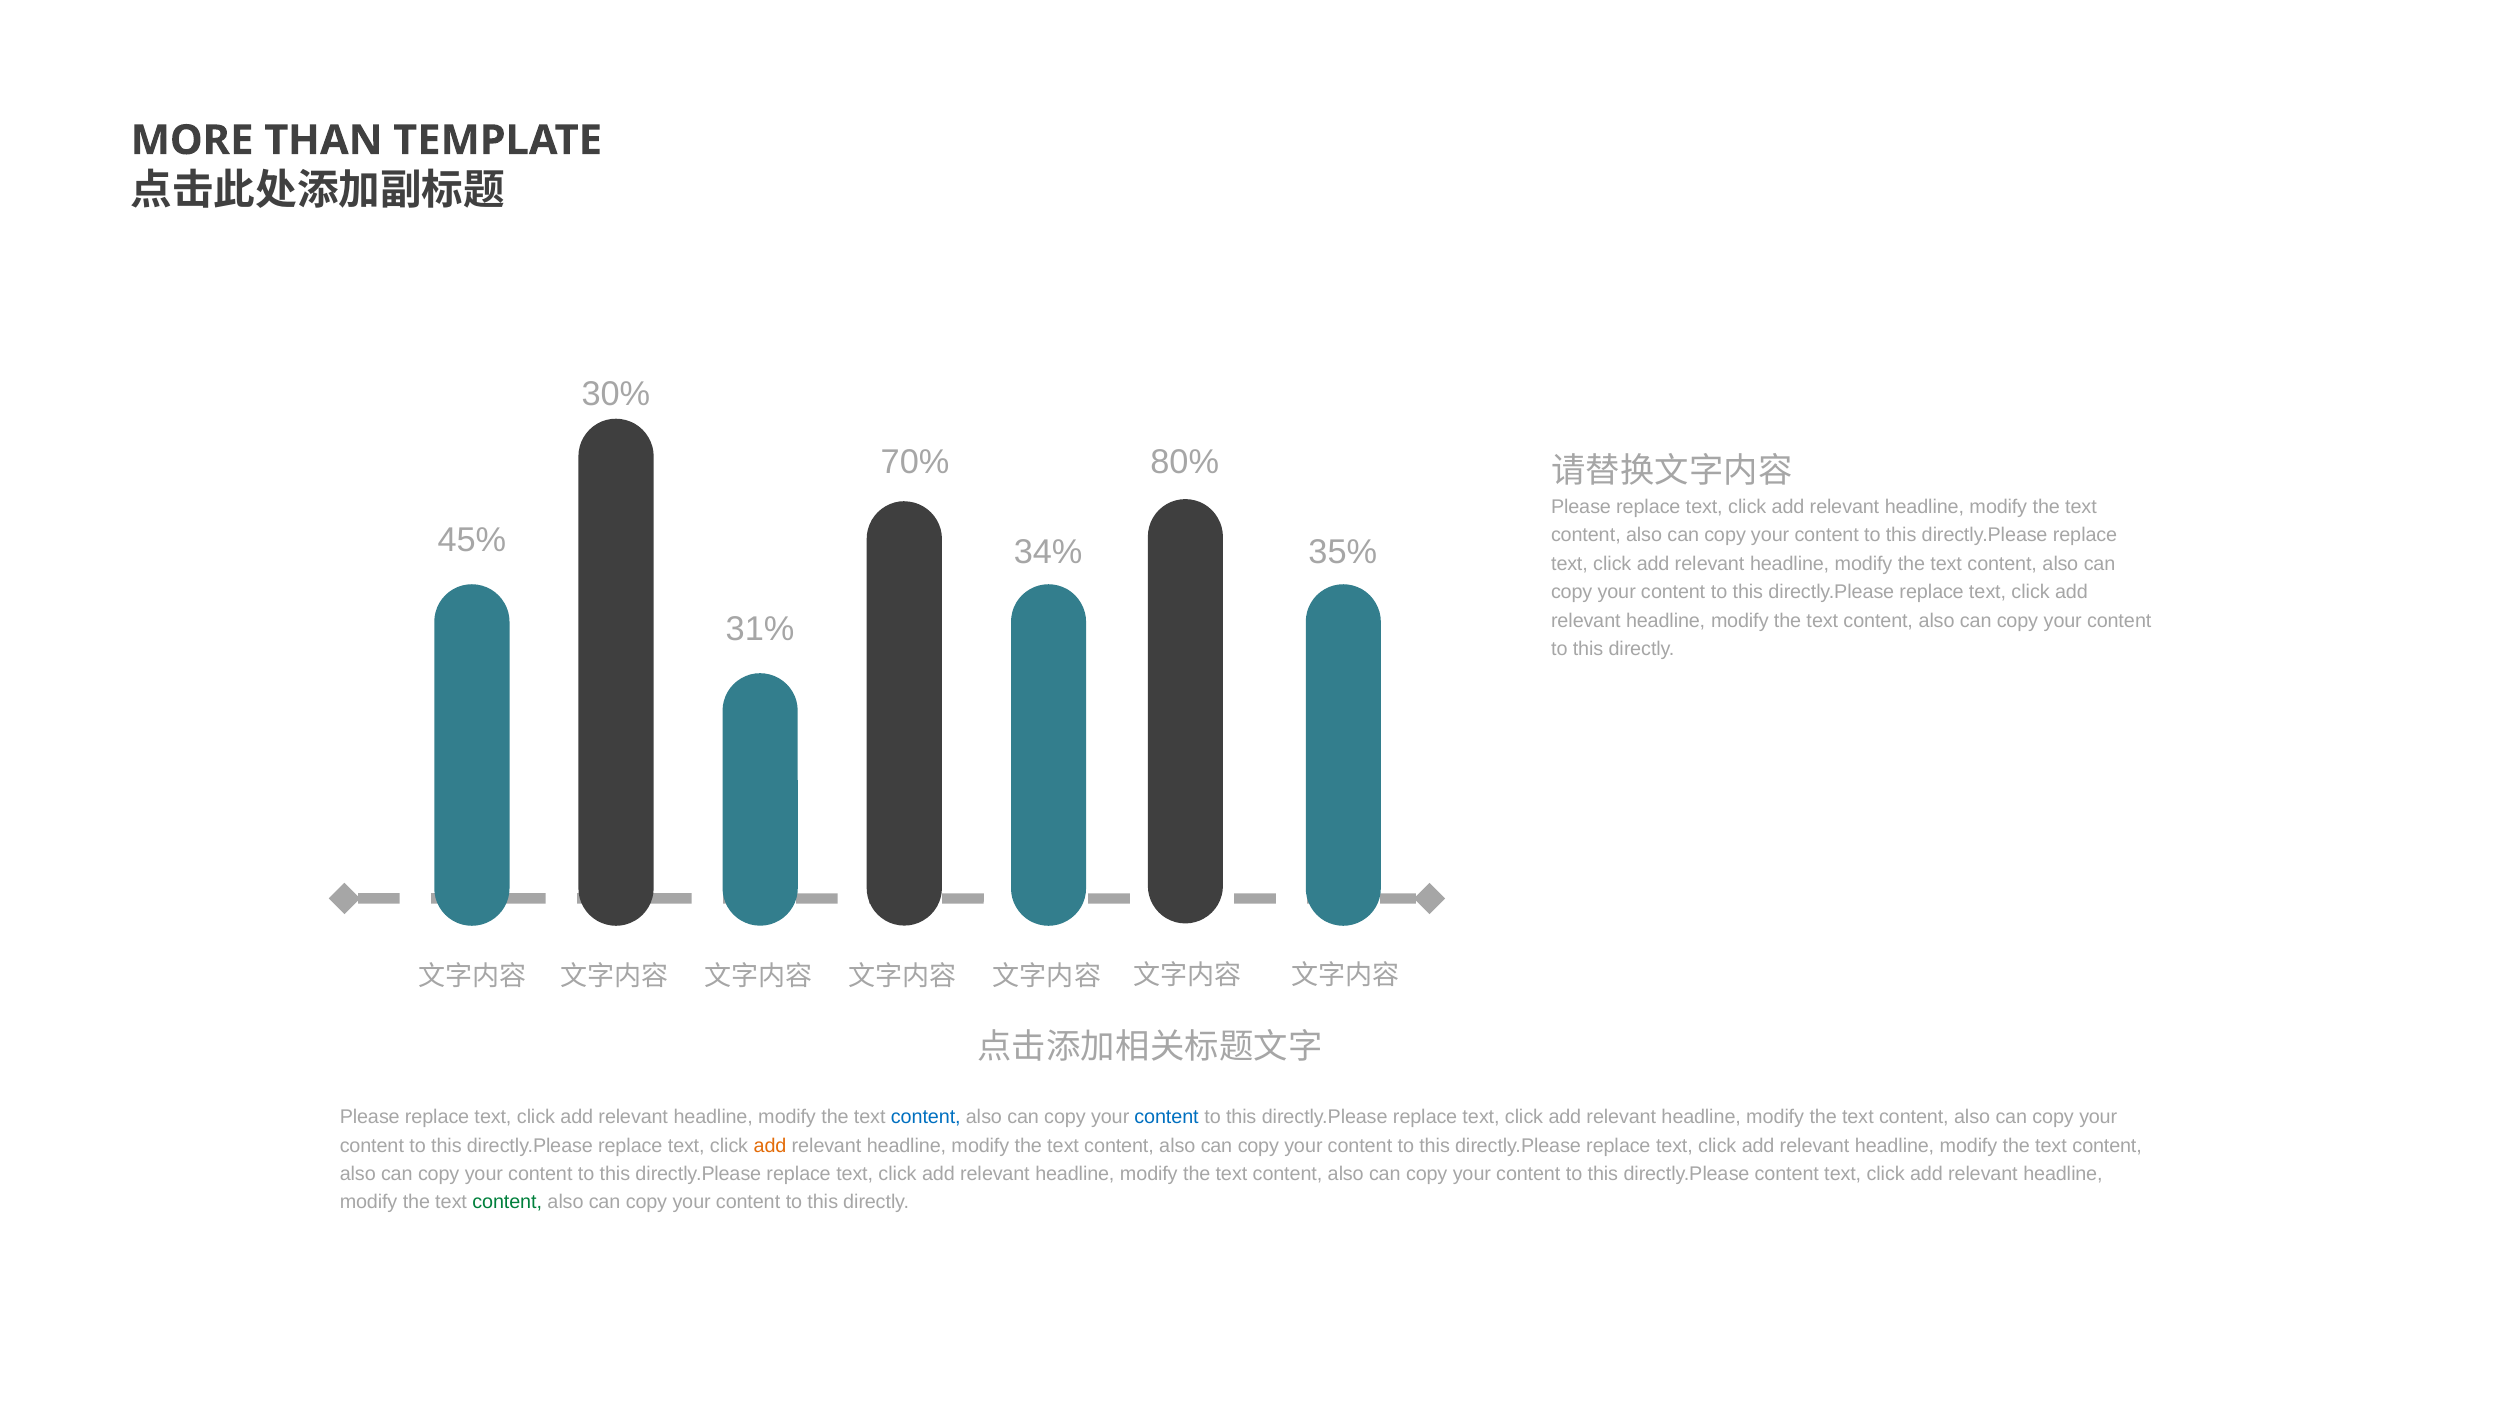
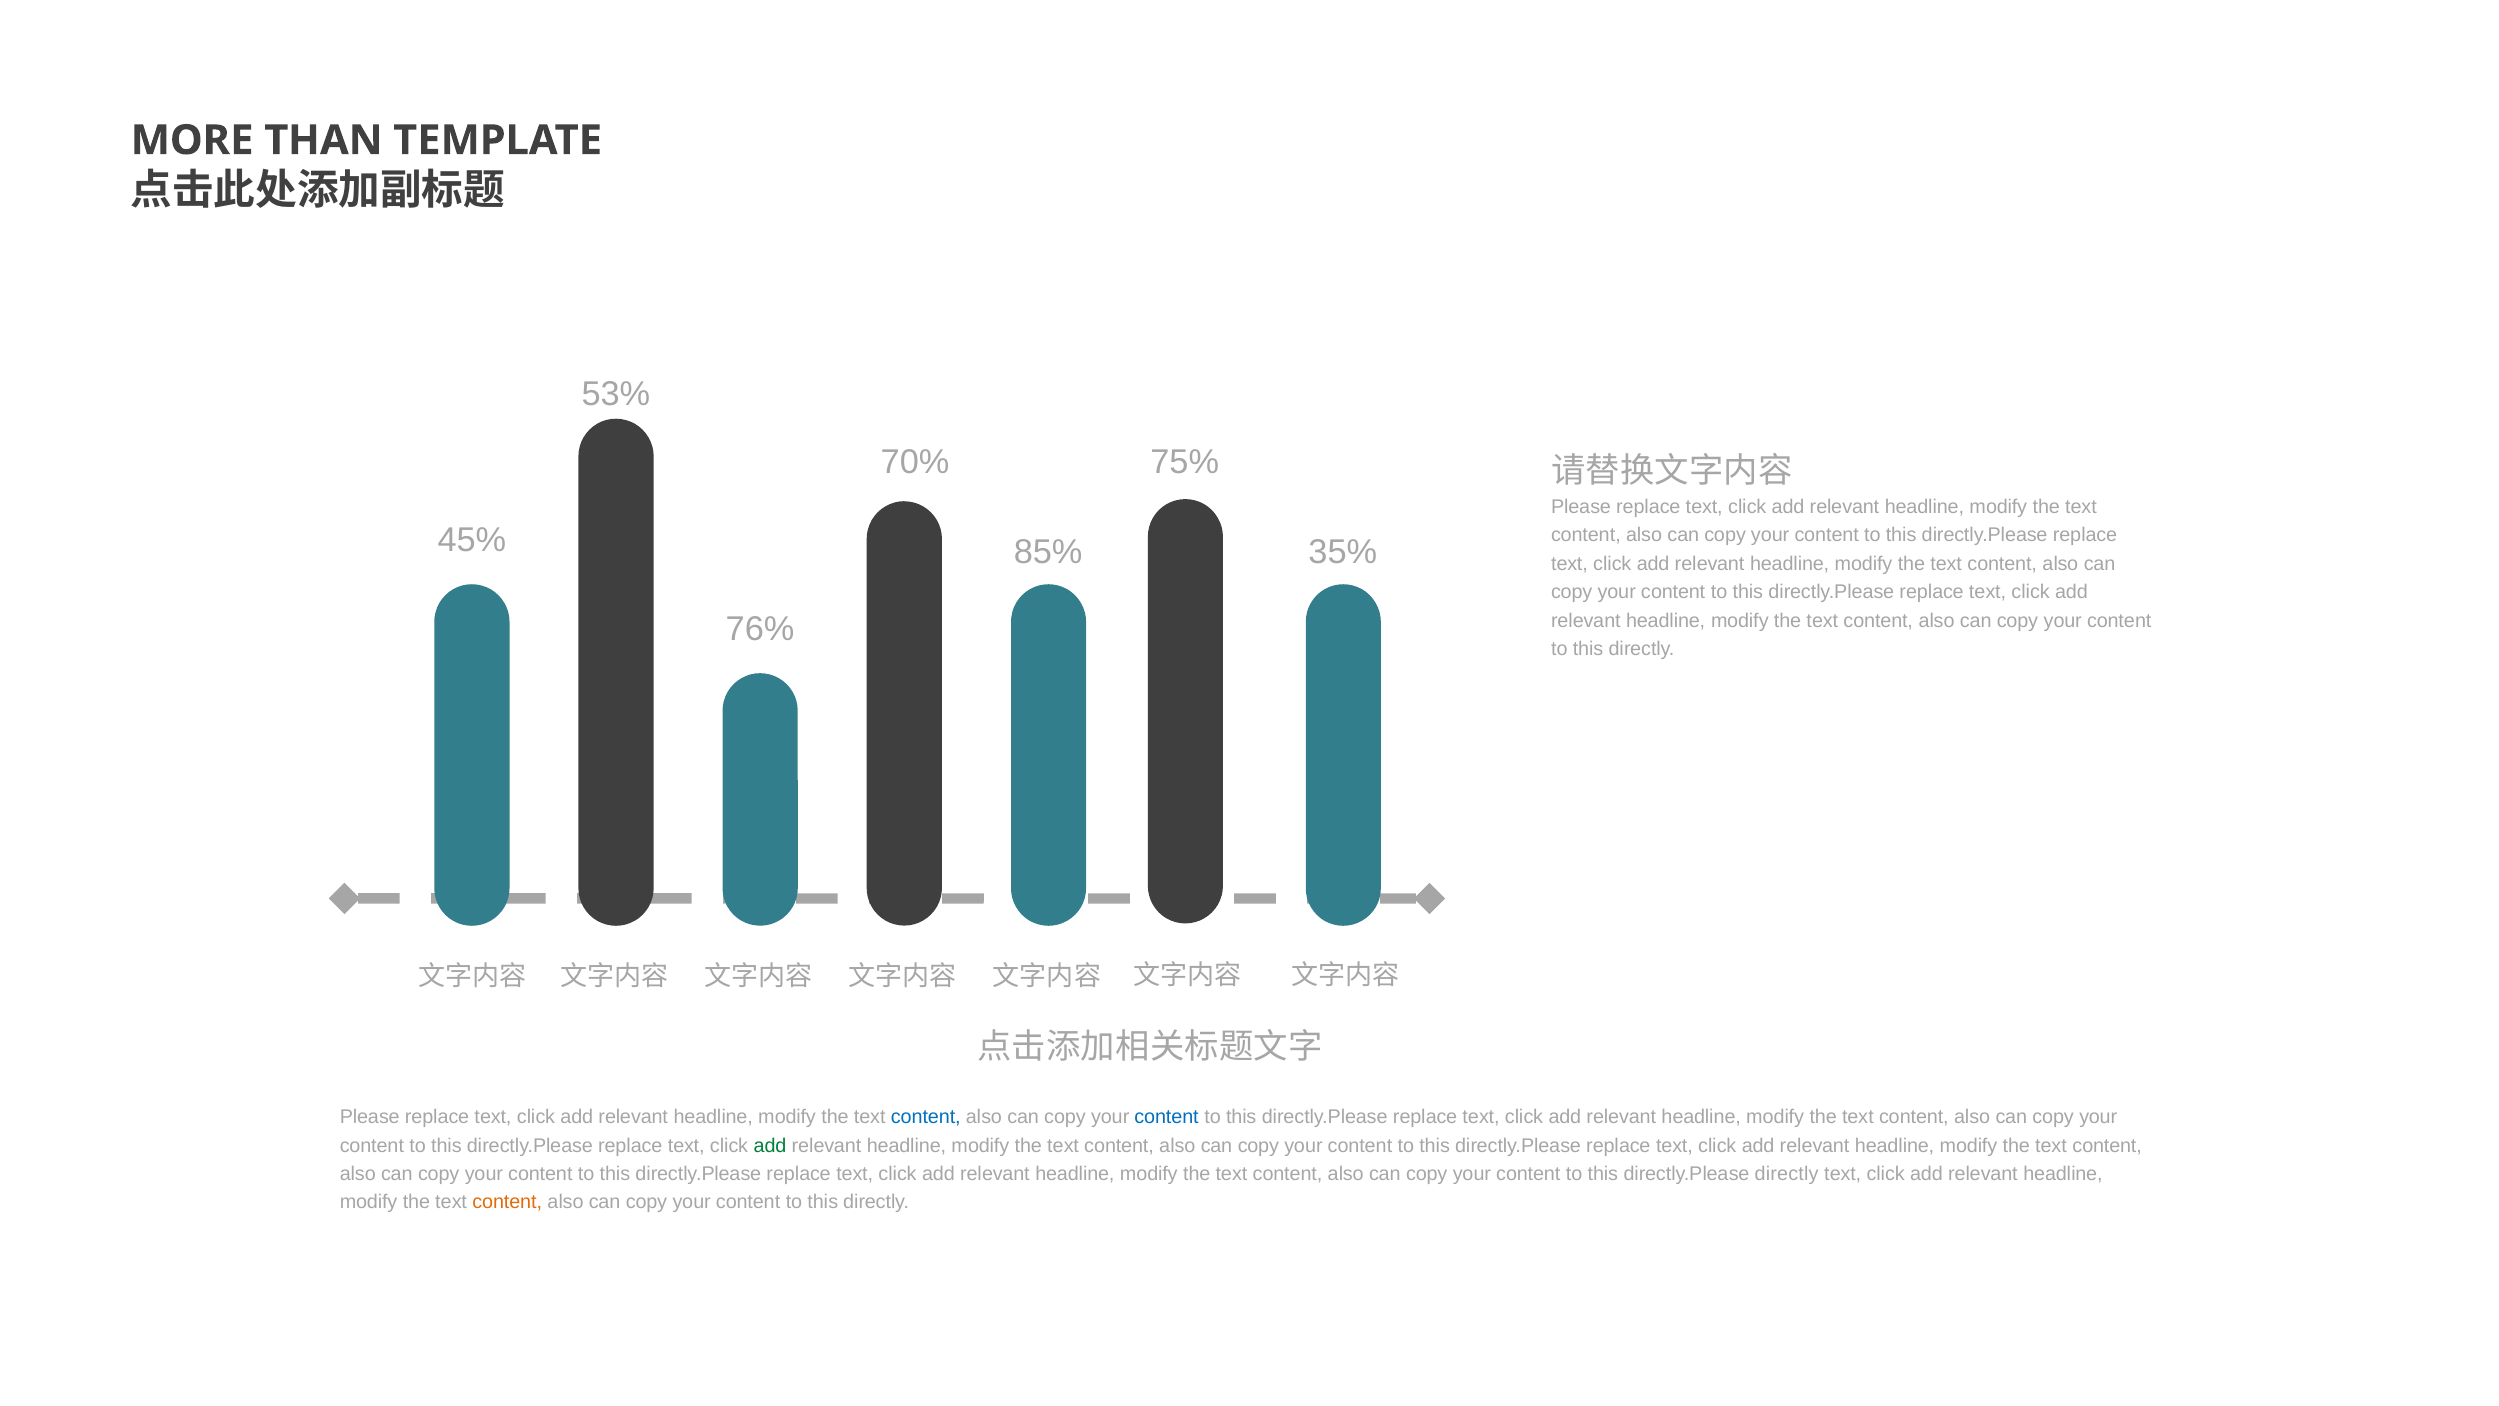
30%: 30% -> 53%
80%: 80% -> 75%
34%: 34% -> 85%
31%: 31% -> 76%
add at (770, 1145) colour: orange -> green
directly.Please content: content -> directly
content at (507, 1202) colour: green -> orange
